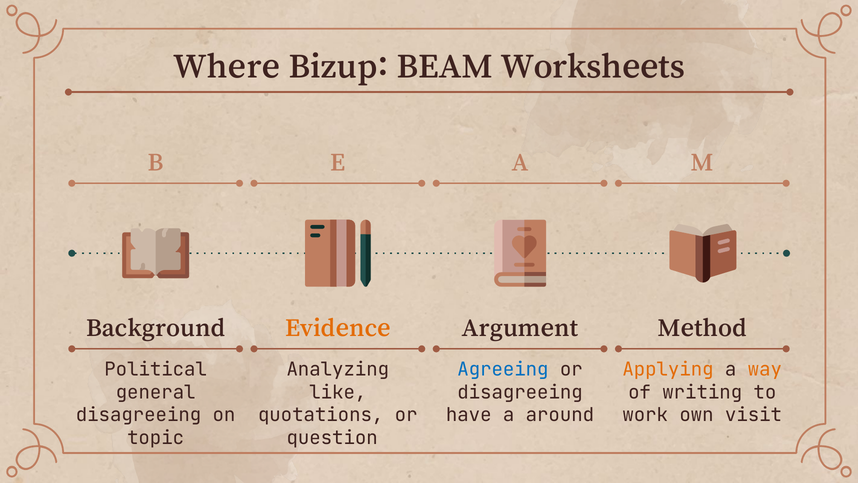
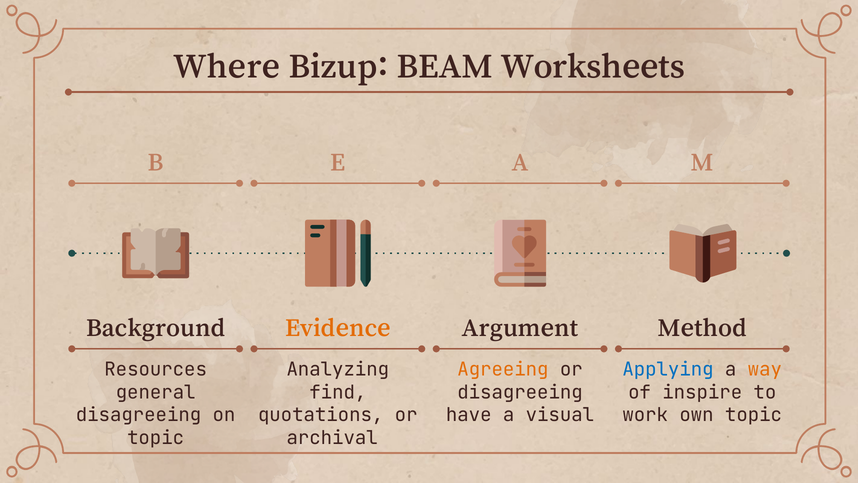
Political: Political -> Resources
Agreeing colour: blue -> orange
Applying colour: orange -> blue
like: like -> find
writing: writing -> inspire
around: around -> visual
own visit: visit -> topic
question: question -> archival
